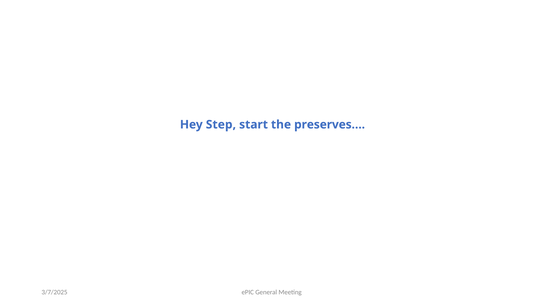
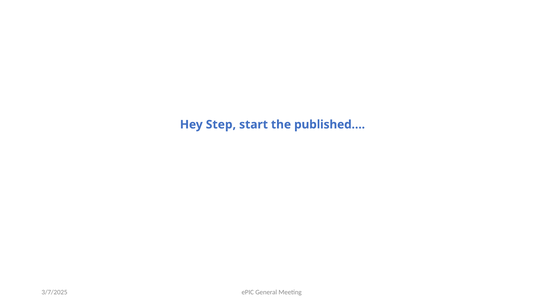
preserves…: preserves… -> published…
